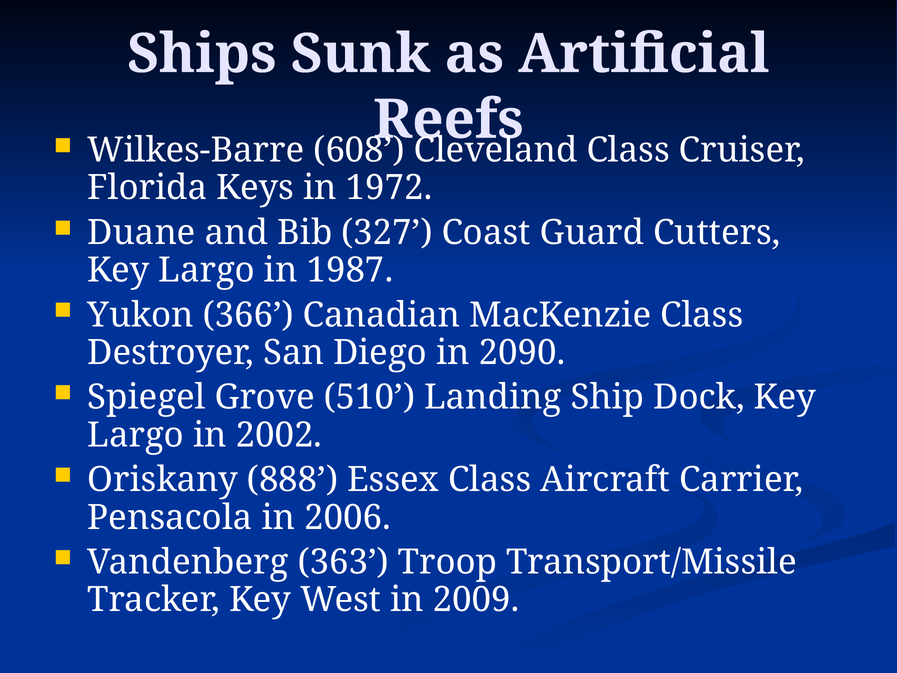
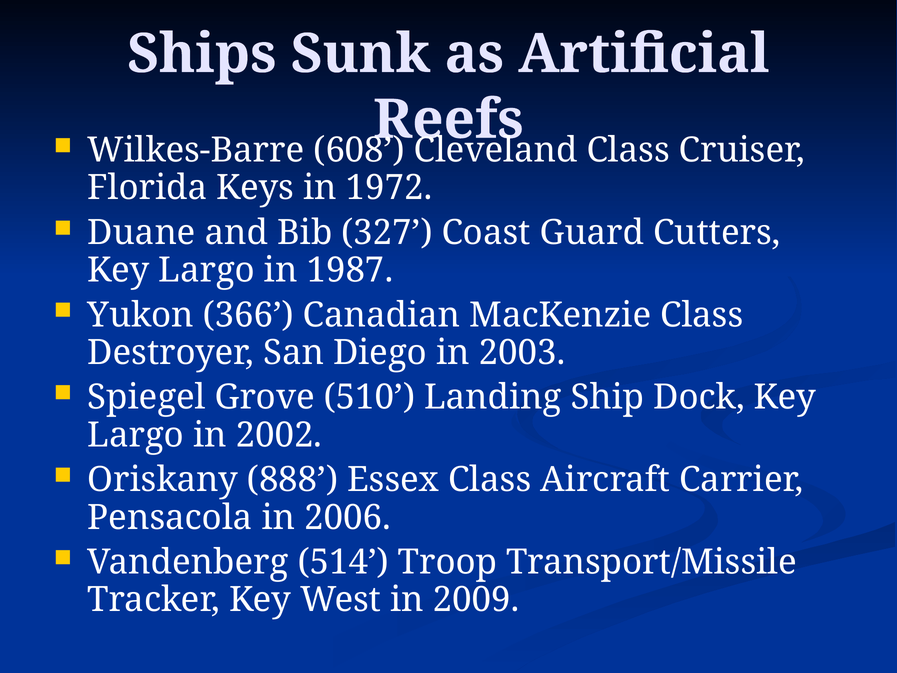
2090: 2090 -> 2003
363: 363 -> 514
